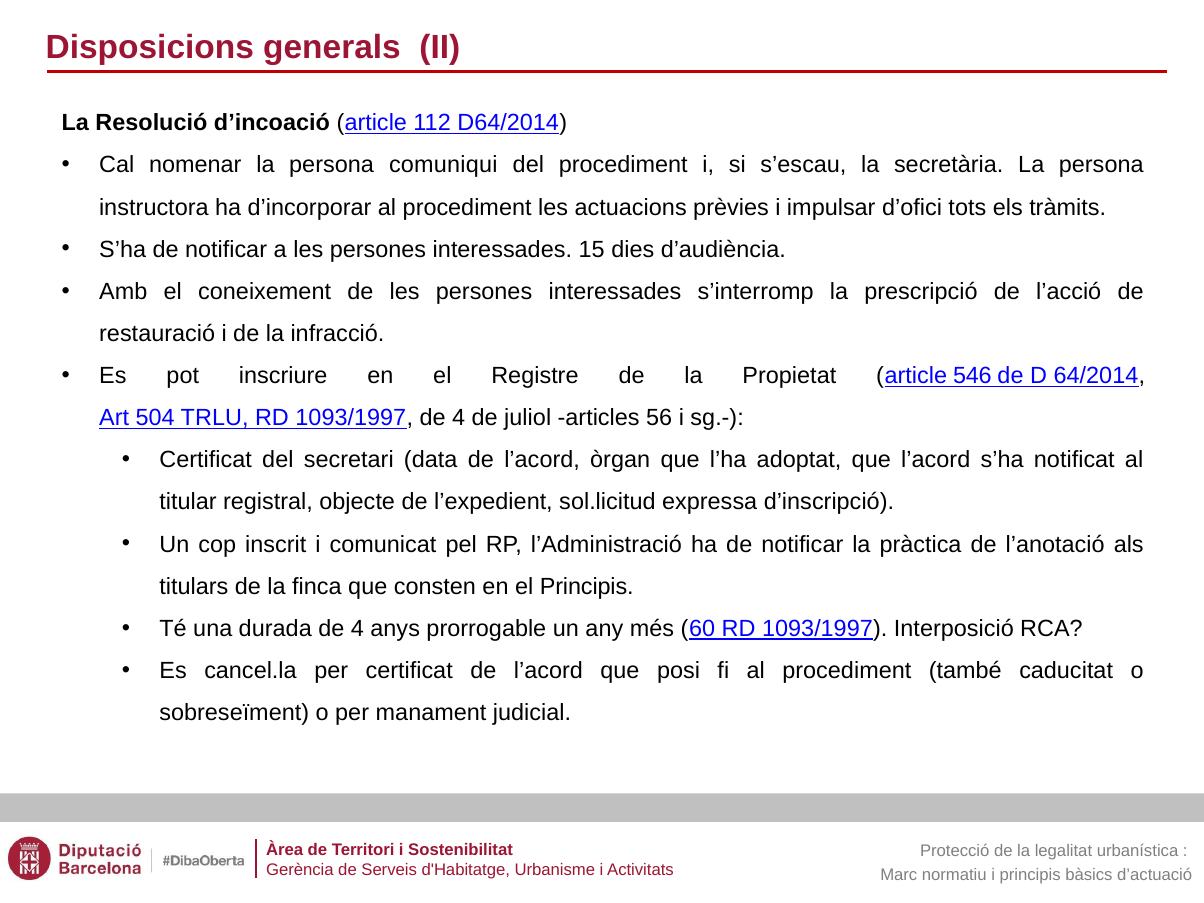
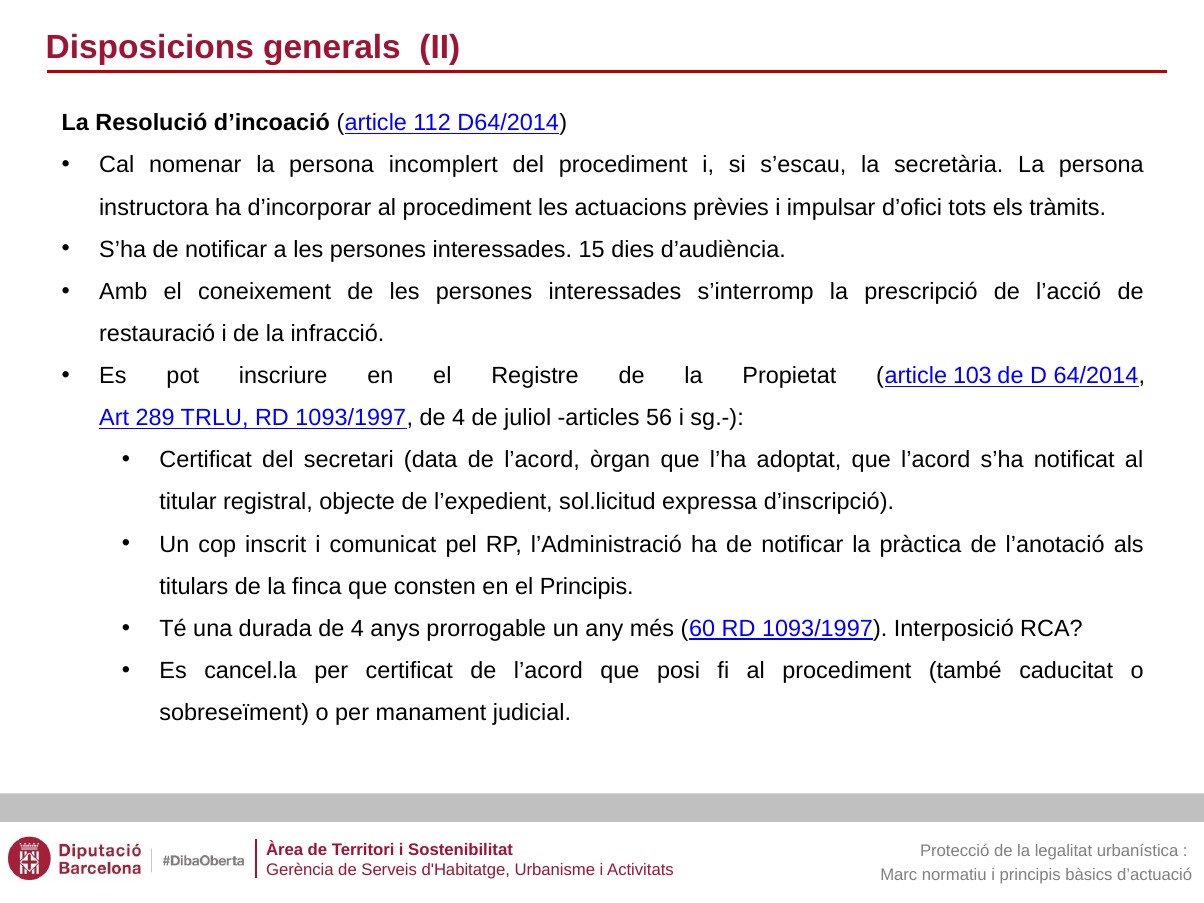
comuniqui: comuniqui -> incomplert
546: 546 -> 103
504: 504 -> 289
